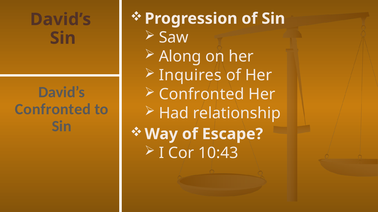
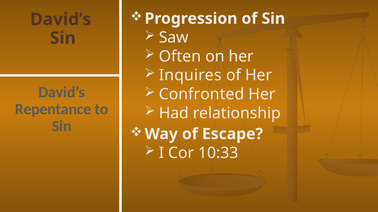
Along: Along -> Often
Confronted at (53, 110): Confronted -> Repentance
10:43: 10:43 -> 10:33
